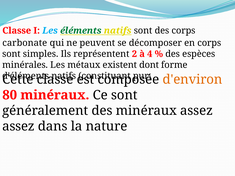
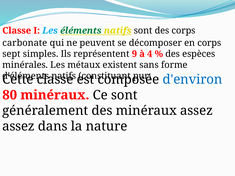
sont at (12, 54): sont -> sept
2: 2 -> 9
dont: dont -> sans
d'environ colour: orange -> blue
